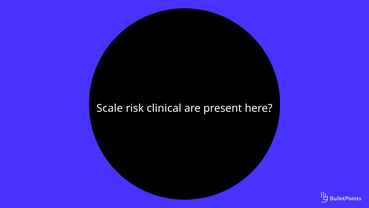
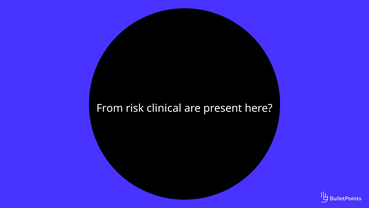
Scale: Scale -> From
